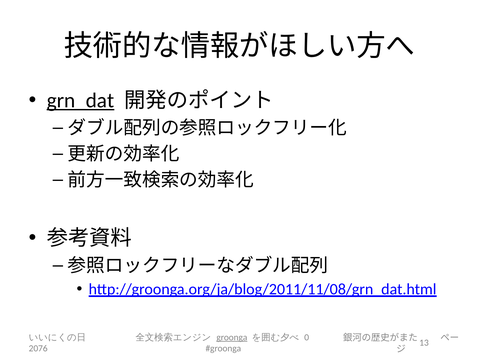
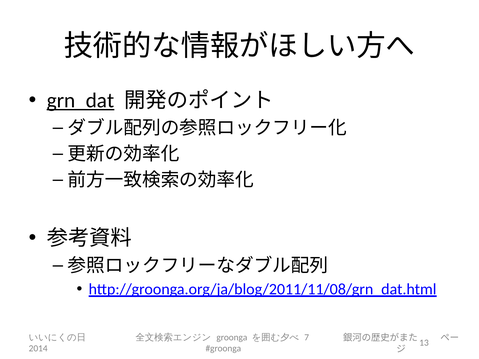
groonga underline: present -> none
0: 0 -> 7
2076: 2076 -> 2014
